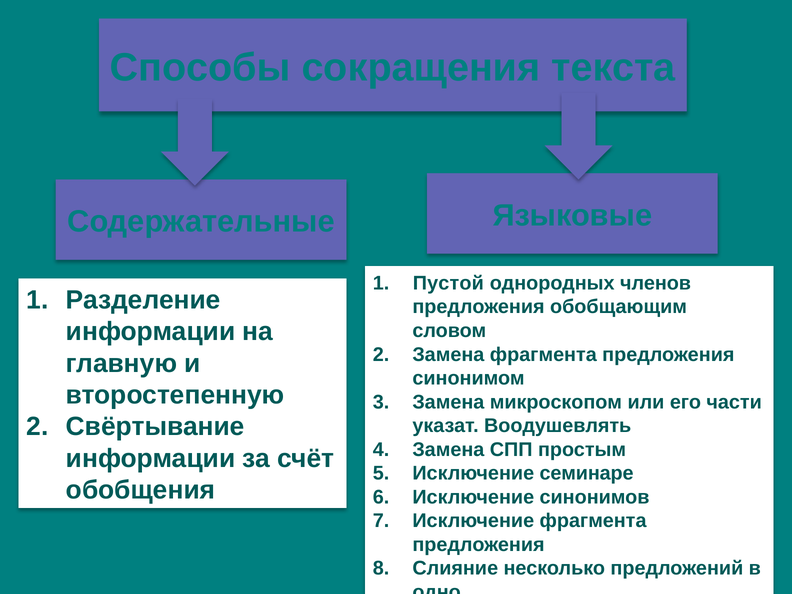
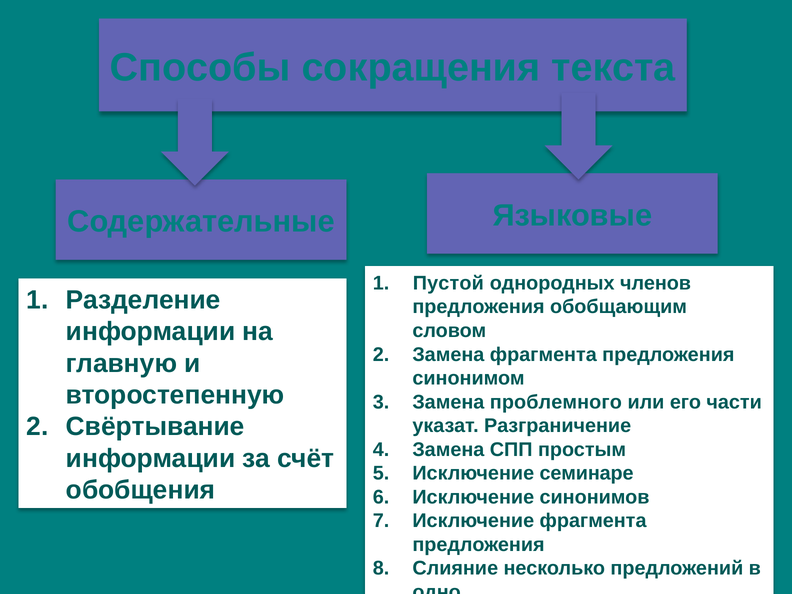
микроскопом: микроскопом -> проблемного
Воодушевлять: Воодушевлять -> Разграничение
